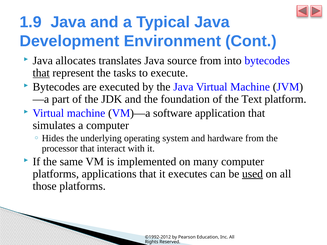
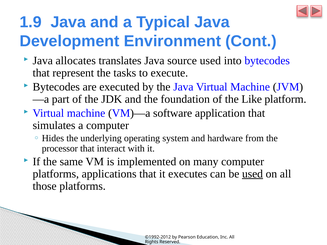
source from: from -> used
that at (41, 73) underline: present -> none
Text: Text -> Like
